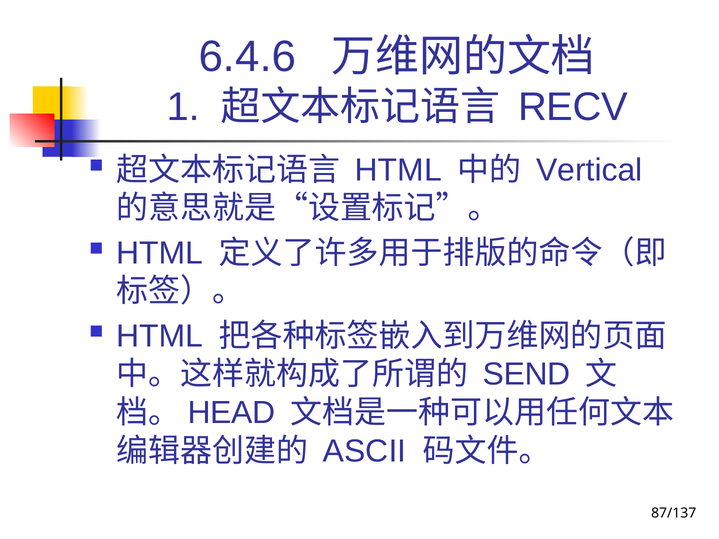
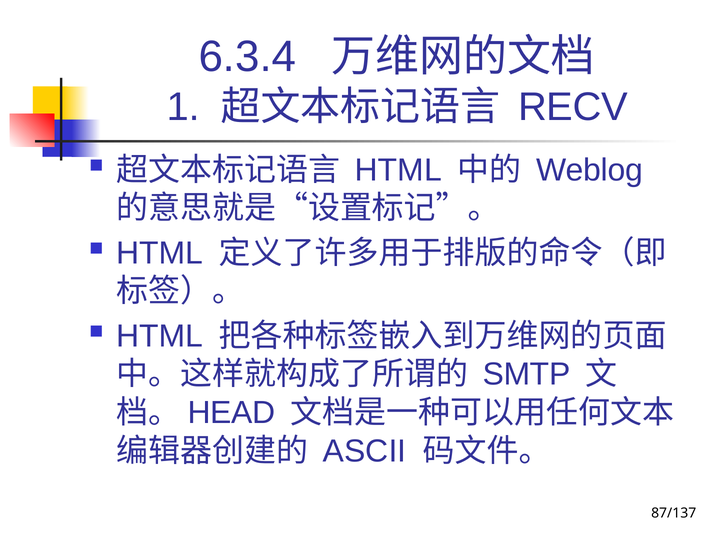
6.4.6: 6.4.6 -> 6.3.4
Vertical: Vertical -> Weblog
SEND: SEND -> SMTP
